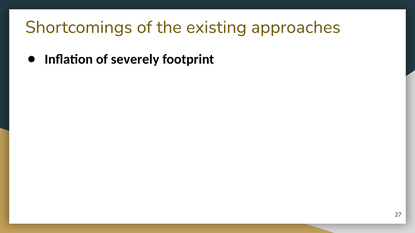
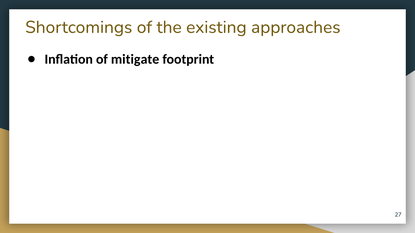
severely: severely -> mitigate
